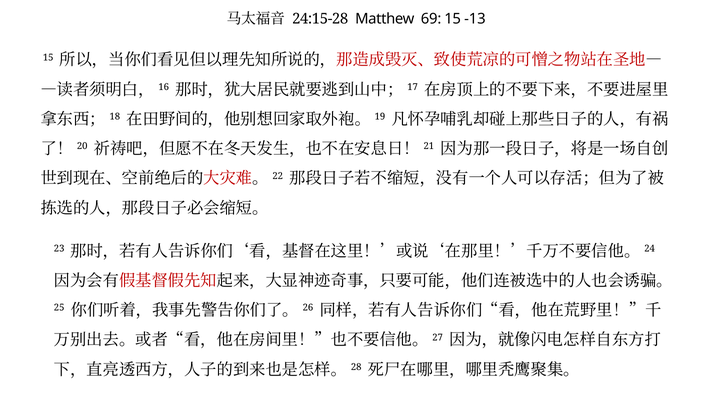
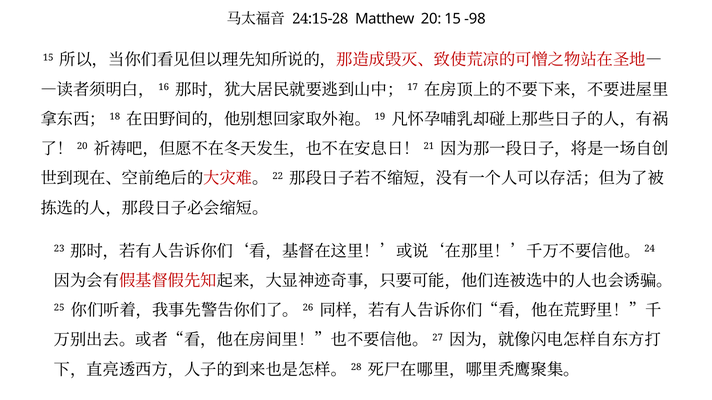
69: 69 -> 20
-13: -13 -> -98
